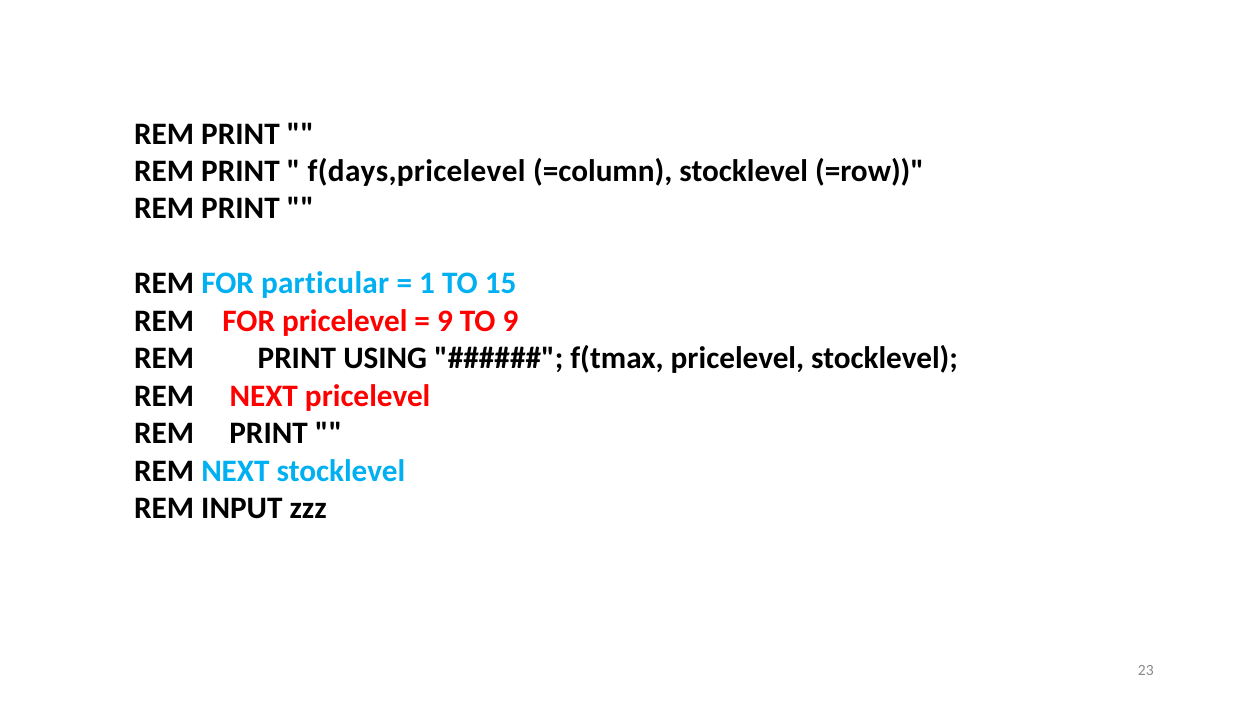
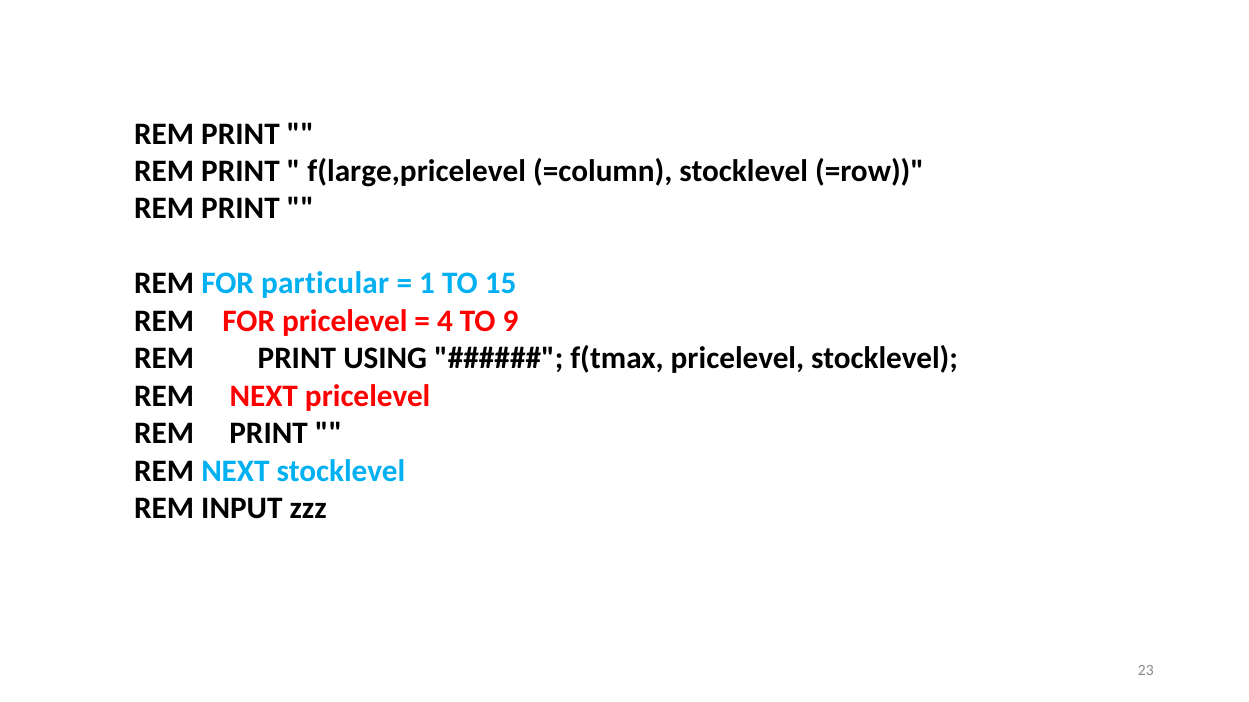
f(days,pricelevel: f(days,pricelevel -> f(large,pricelevel
9 at (445, 321): 9 -> 4
